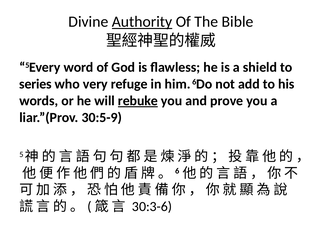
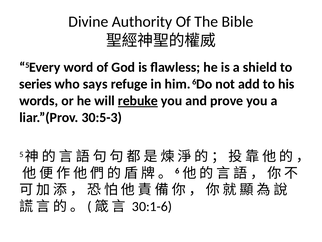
Authority underline: present -> none
very: very -> says
30:5-9: 30:5-9 -> 30:5-3
30:3-6: 30:3-6 -> 30:1-6
